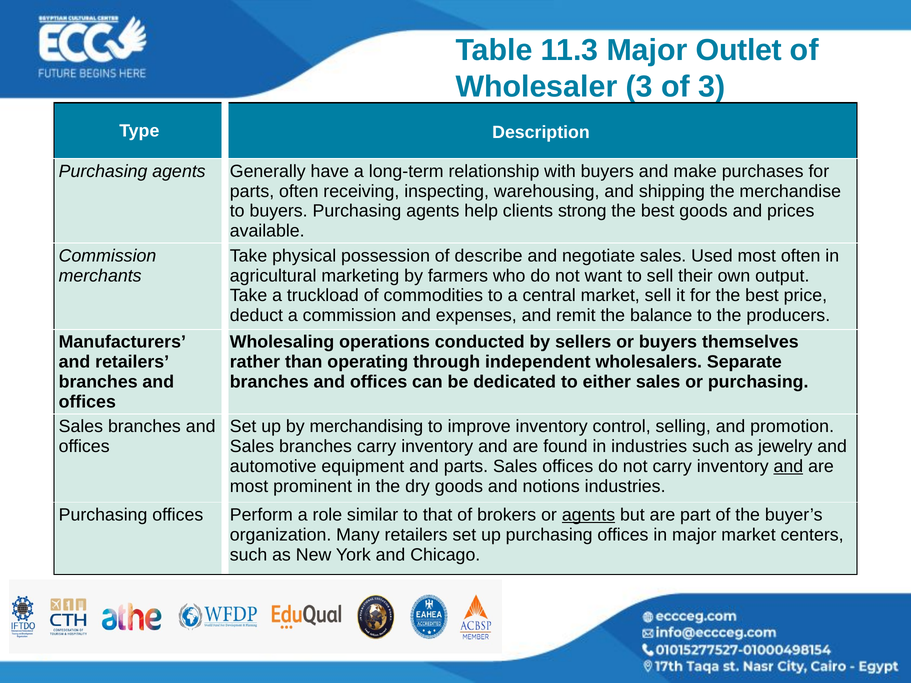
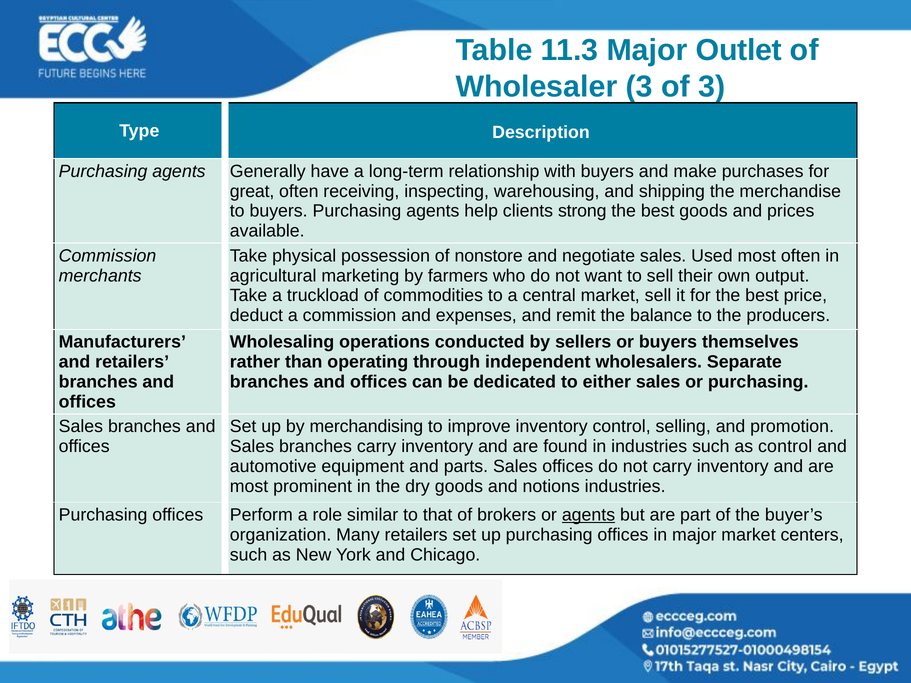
parts at (252, 191): parts -> great
describe: describe -> nonstore
as jewelry: jewelry -> control
and at (788, 467) underline: present -> none
